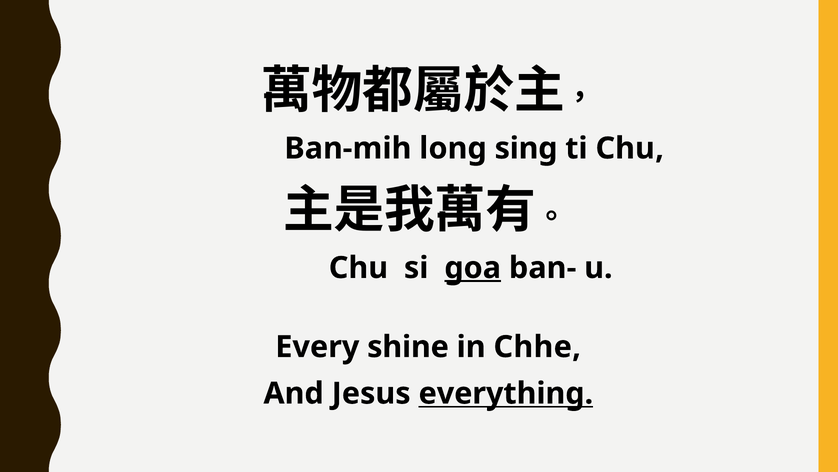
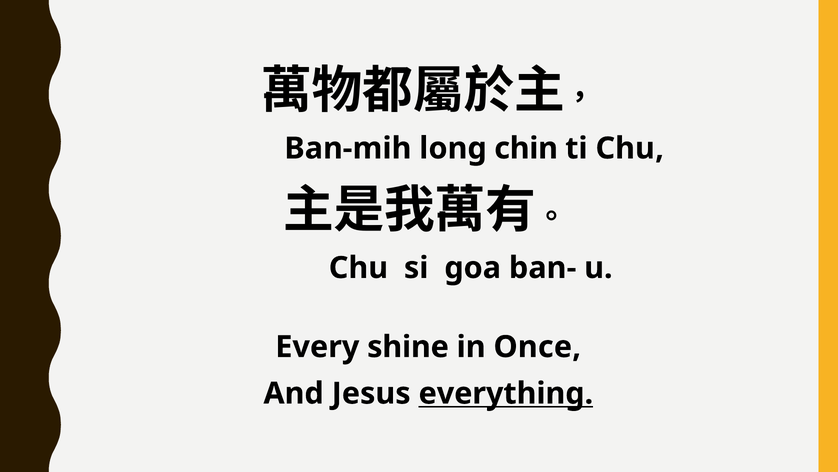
sing: sing -> chin
goa underline: present -> none
Chhe: Chhe -> Once
